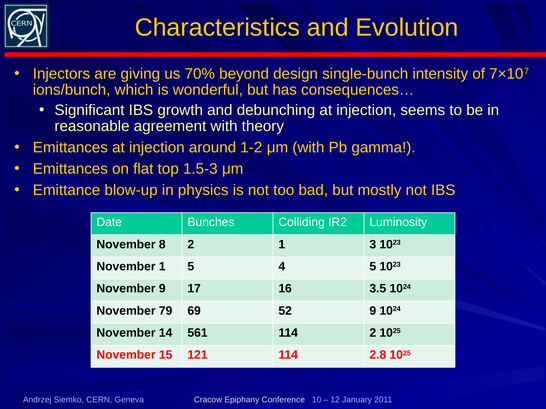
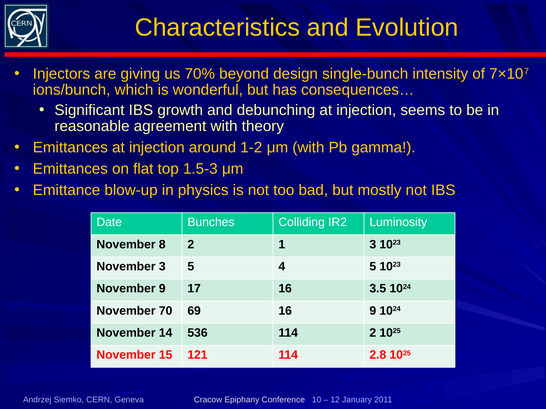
November 1: 1 -> 3
79: 79 -> 70
69 52: 52 -> 16
561: 561 -> 536
